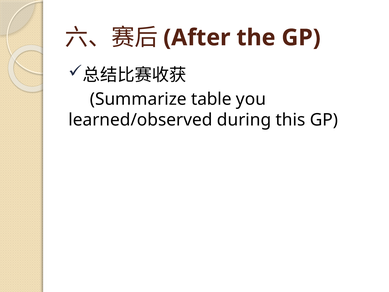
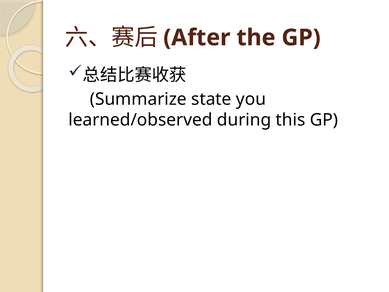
table: table -> state
